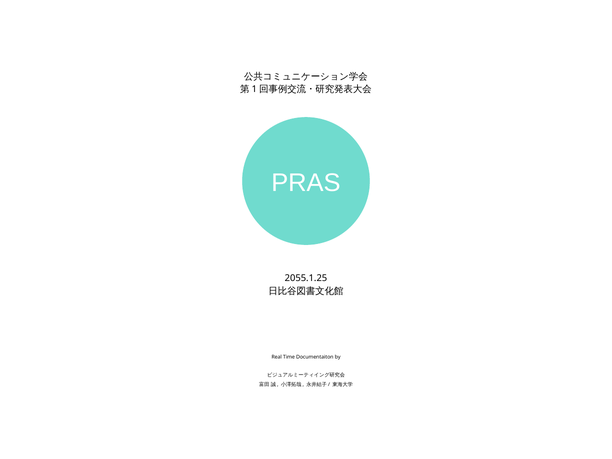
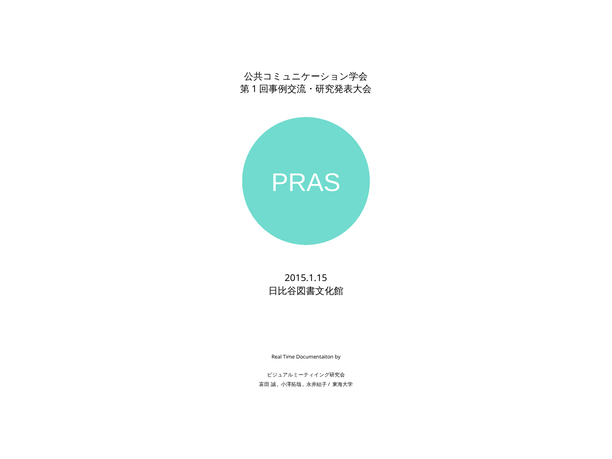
2055.1.25: 2055.1.25 -> 2015.1.15
